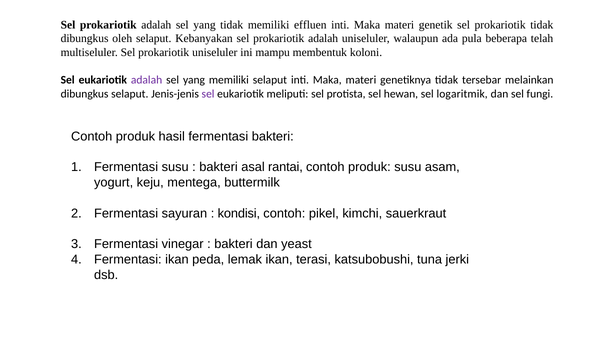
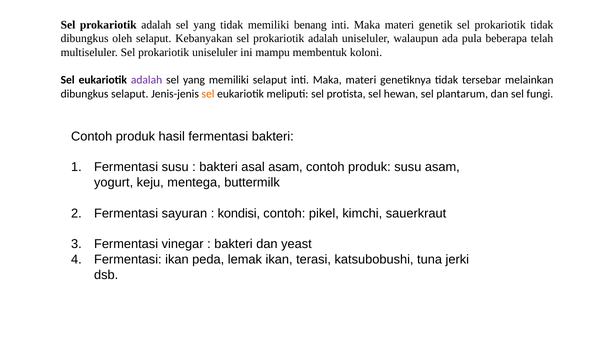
effluen: effluen -> benang
sel at (208, 94) colour: purple -> orange
logaritmik: logaritmik -> plantarum
asal rantai: rantai -> asam
